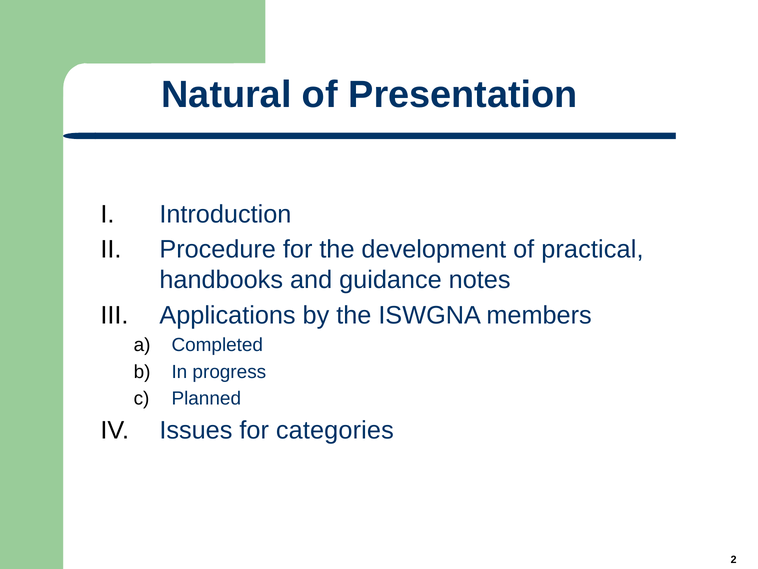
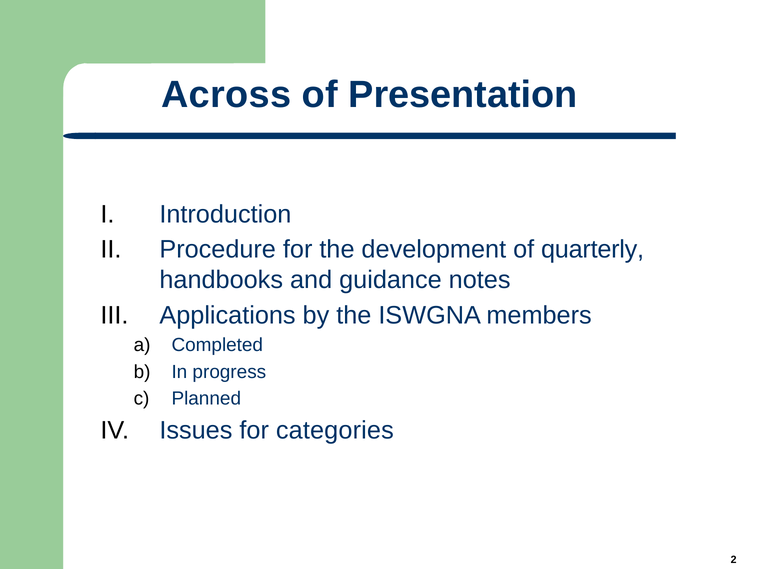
Natural: Natural -> Across
practical: practical -> quarterly
